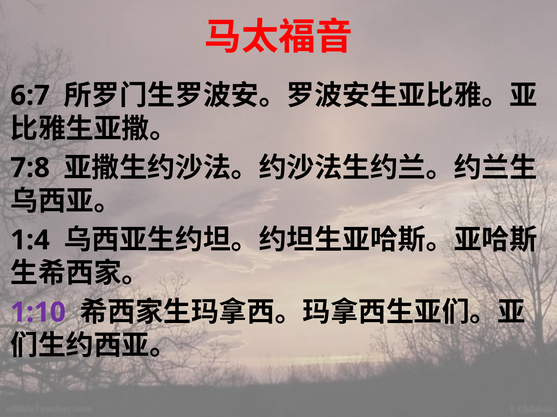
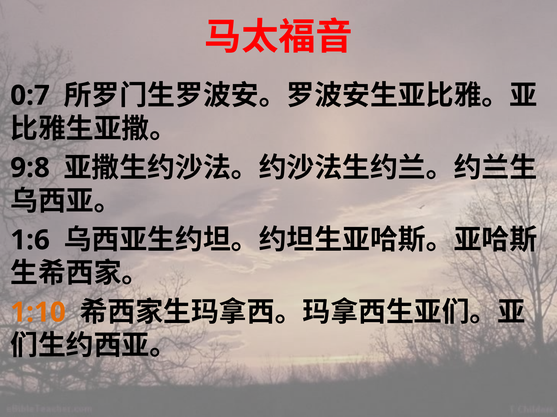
6:7: 6:7 -> 0:7
7:8: 7:8 -> 9:8
1:4: 1:4 -> 1:6
1:10 colour: purple -> orange
